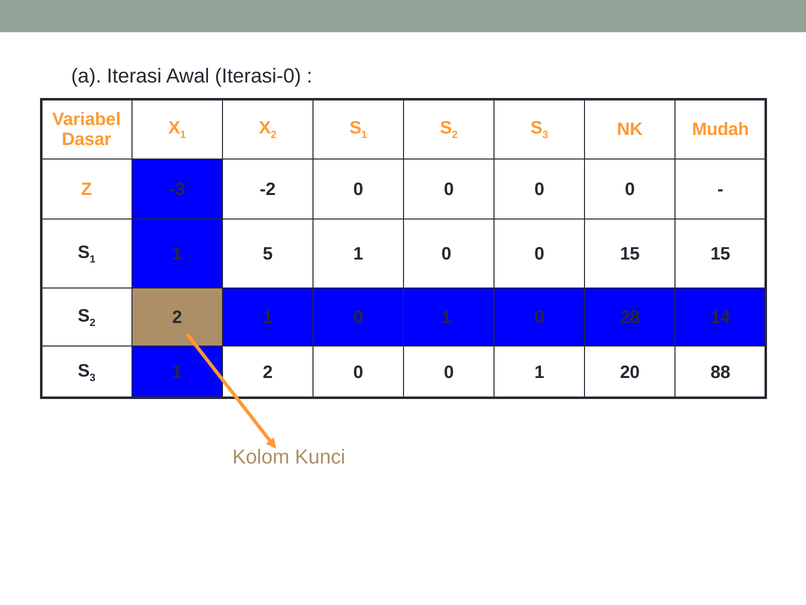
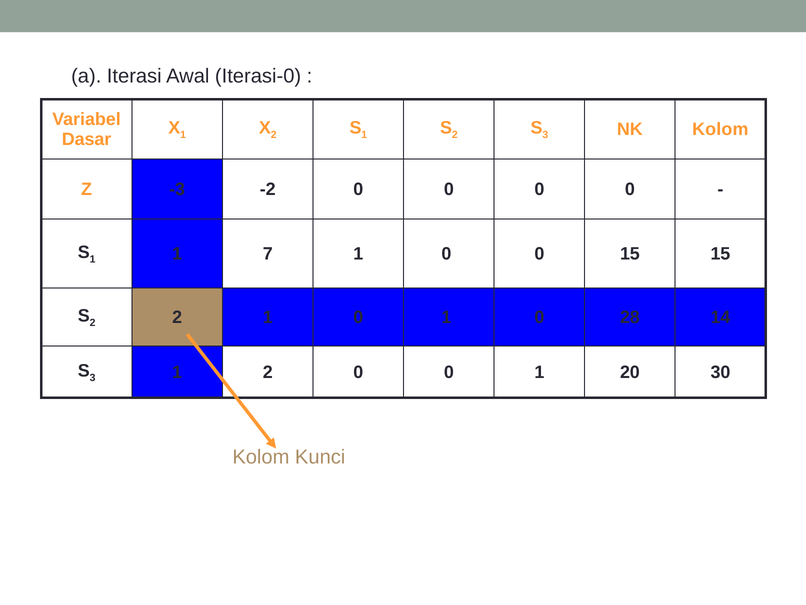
NK Mudah: Mudah -> Kolom
5: 5 -> 7
88: 88 -> 30
